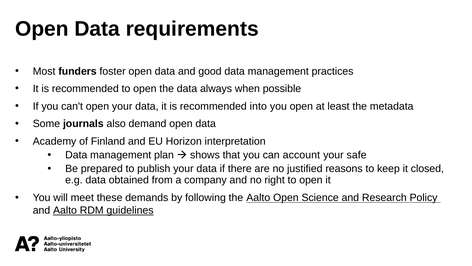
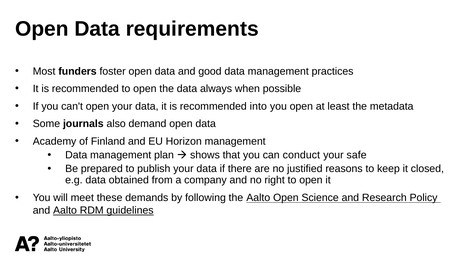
Horizon interpretation: interpretation -> management
account: account -> conduct
